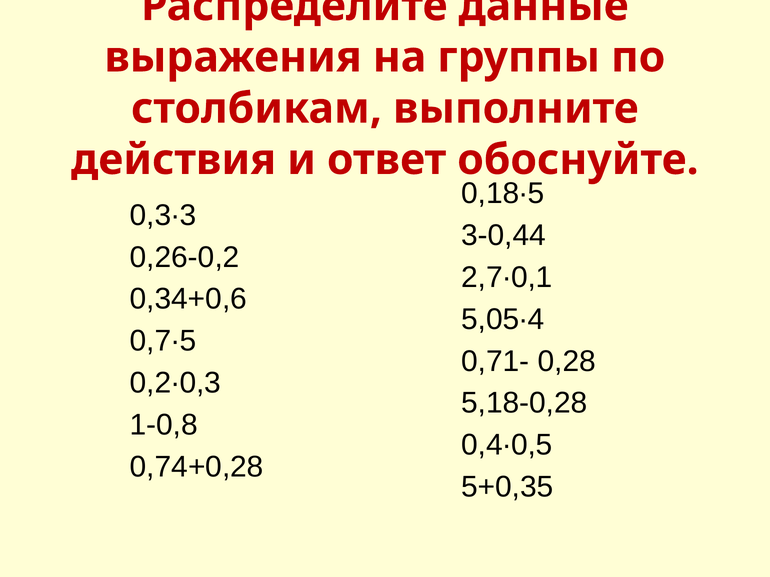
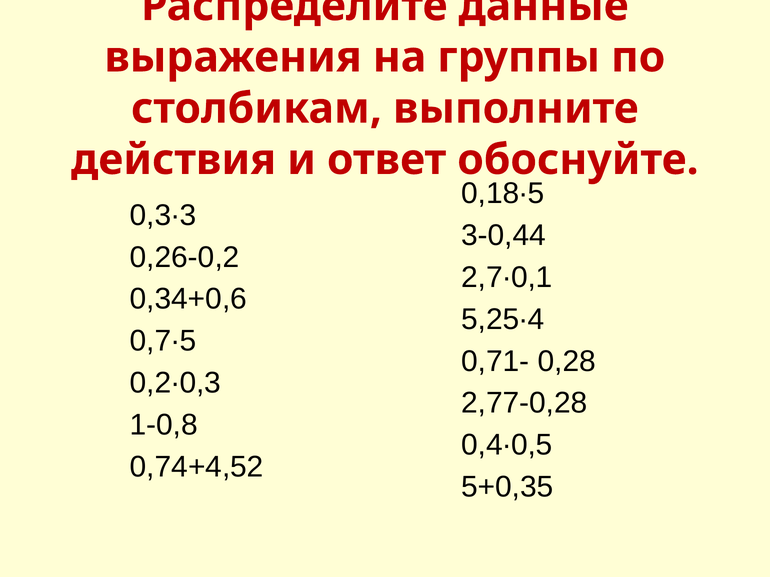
5,05∙4: 5,05∙4 -> 5,25∙4
5,18-0,28: 5,18-0,28 -> 2,77-0,28
0,74+0,28: 0,74+0,28 -> 0,74+4,52
